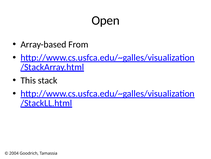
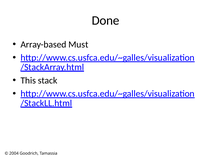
Open: Open -> Done
From: From -> Must
